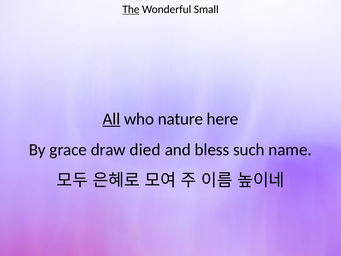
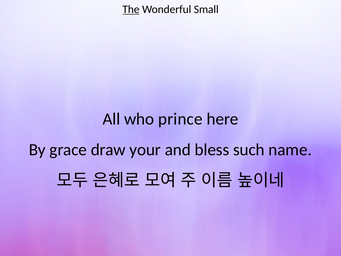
All underline: present -> none
nature: nature -> prince
died: died -> your
